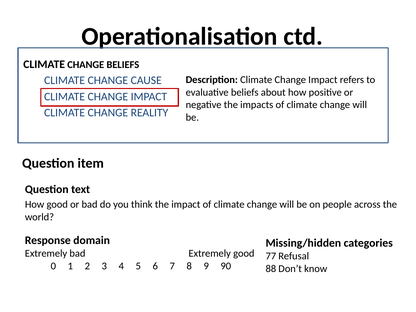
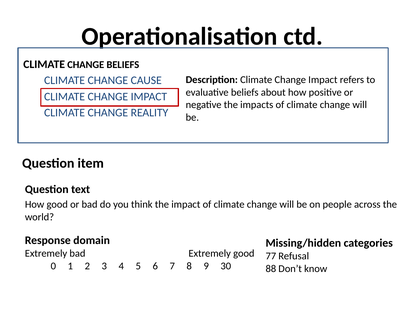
90: 90 -> 30
